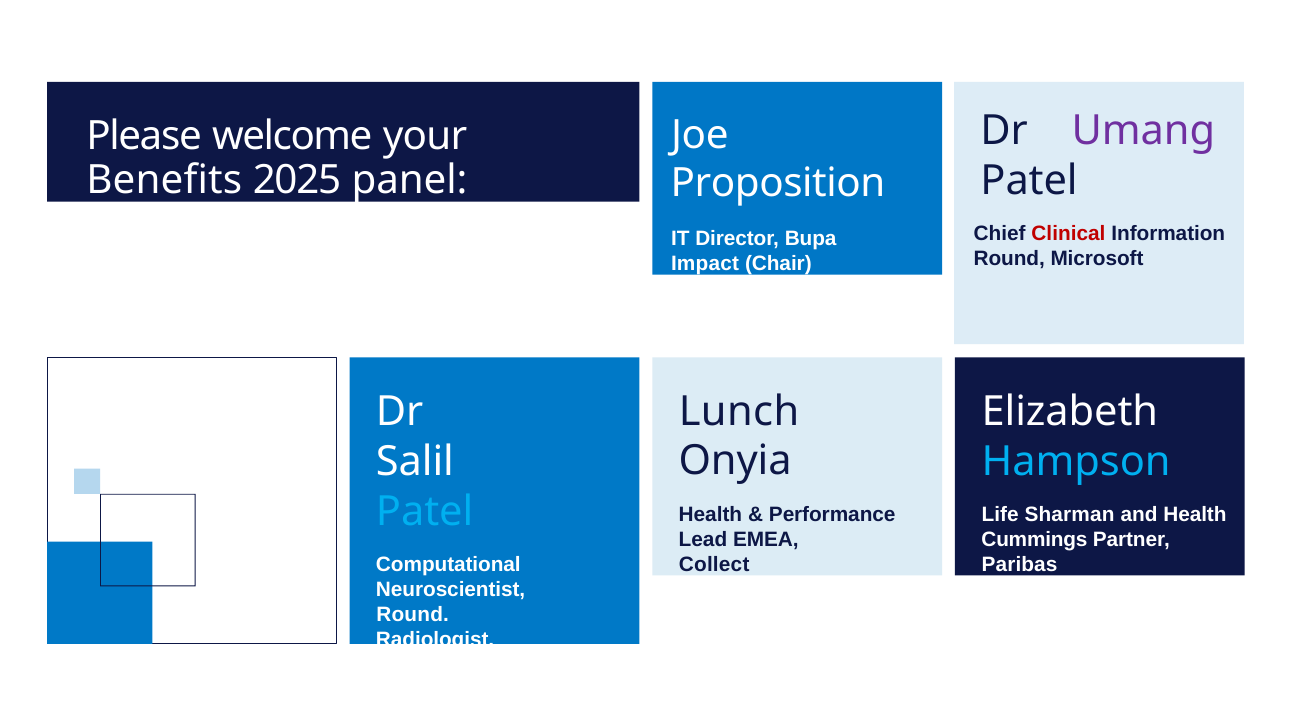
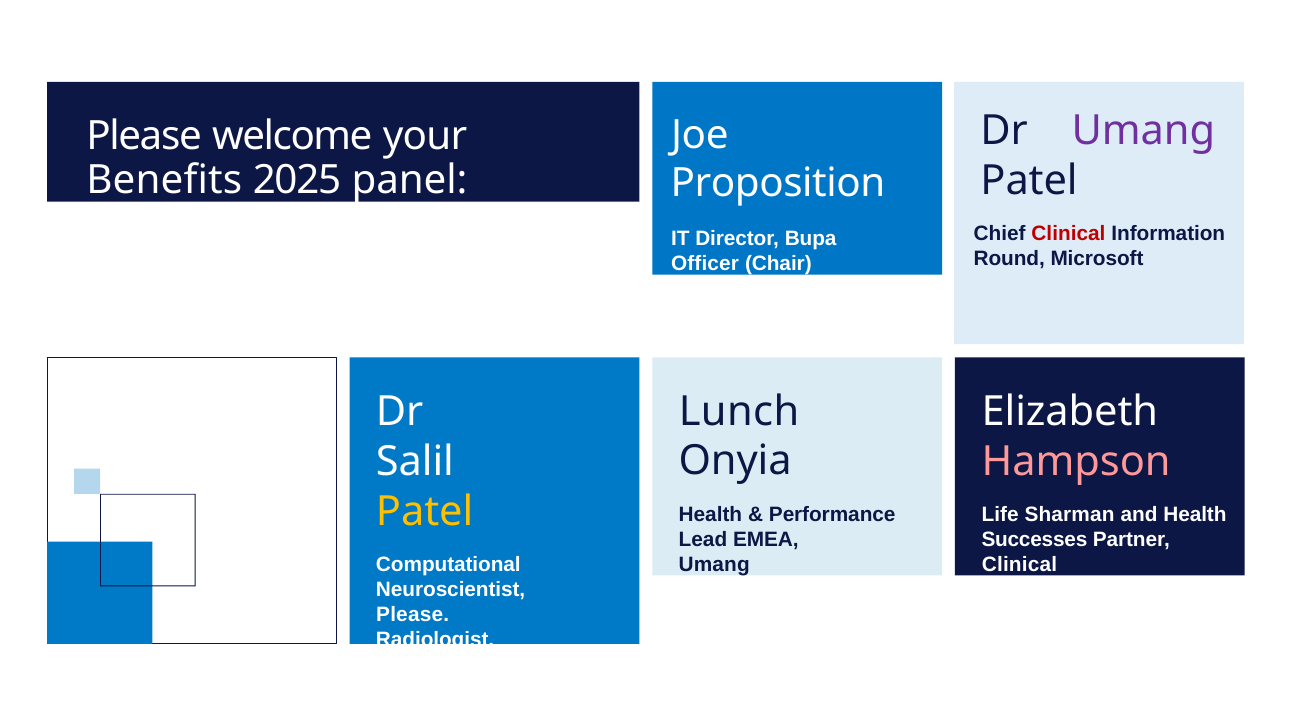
Impact: Impact -> Officer
Hampson colour: light blue -> pink
Patel at (425, 512) colour: light blue -> yellow
Cummings: Cummings -> Successes
Paribas at (1020, 565): Paribas -> Clinical
Collect at (714, 565): Collect -> Umang
Round at (413, 615): Round -> Please
